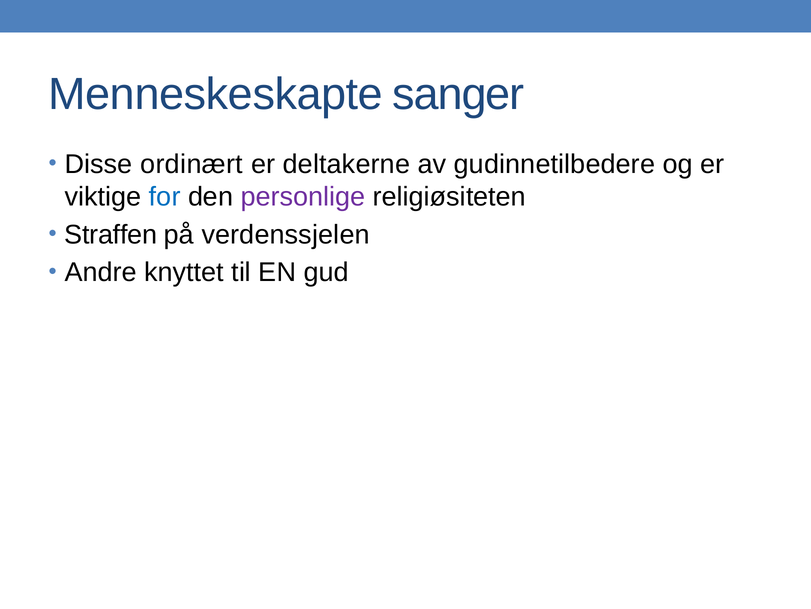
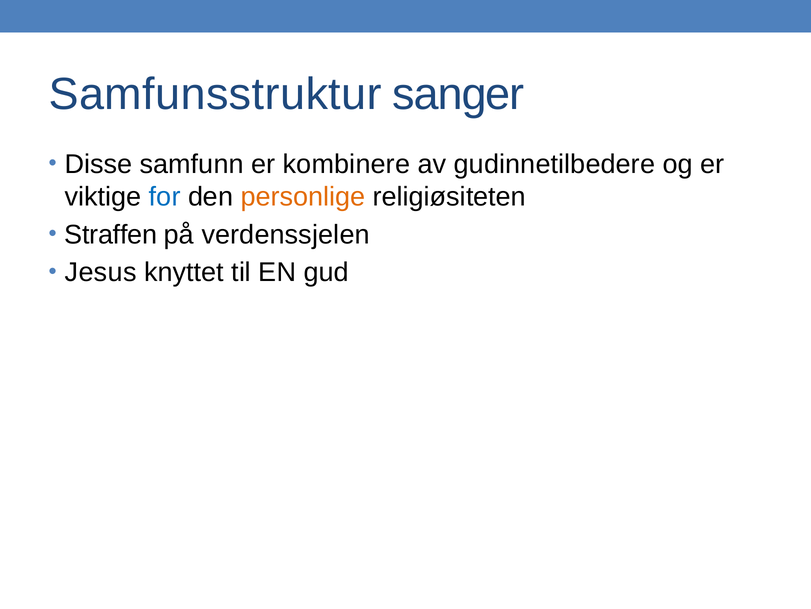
Menneskeskapte: Menneskeskapte -> Samfunsstruktur
ordinært: ordinært -> samfunn
deltakerne: deltakerne -> kombinere
personlige colour: purple -> orange
Andre: Andre -> Jesus
